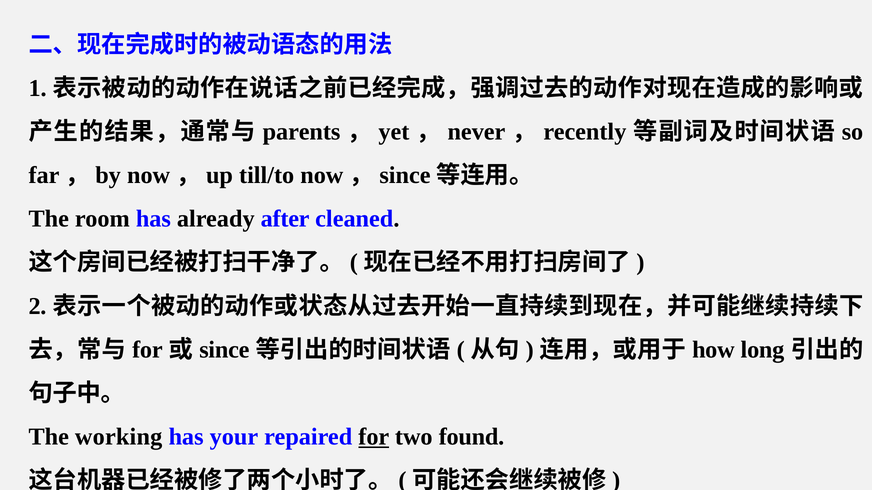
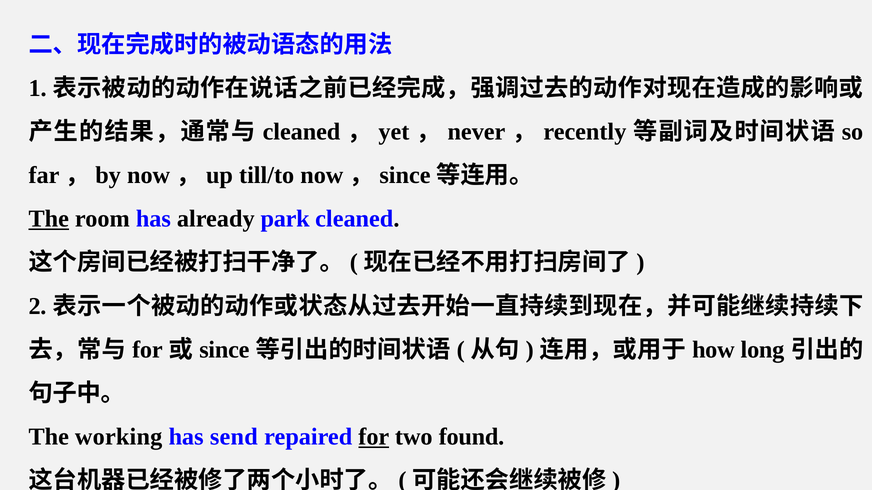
parents at (302, 132): parents -> cleaned
The at (49, 219) underline: none -> present
after: after -> park
your: your -> send
